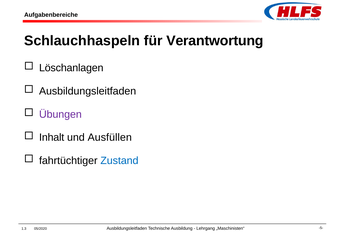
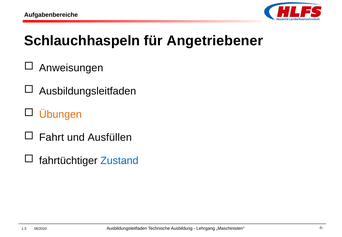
Verantwortung: Verantwortung -> Angetriebener
Löschanlagen: Löschanlagen -> Anweisungen
Übungen colour: purple -> orange
Inhalt: Inhalt -> Fahrt
